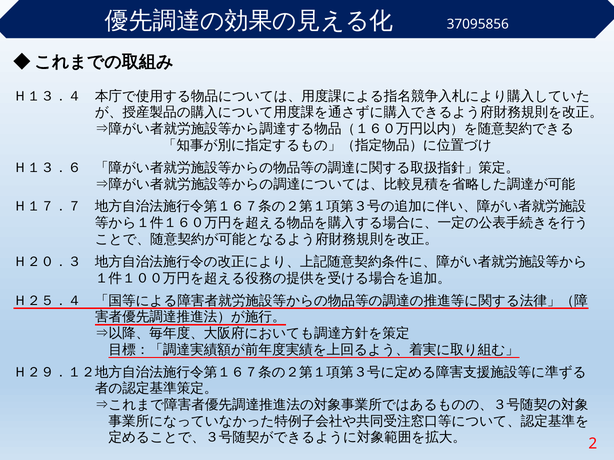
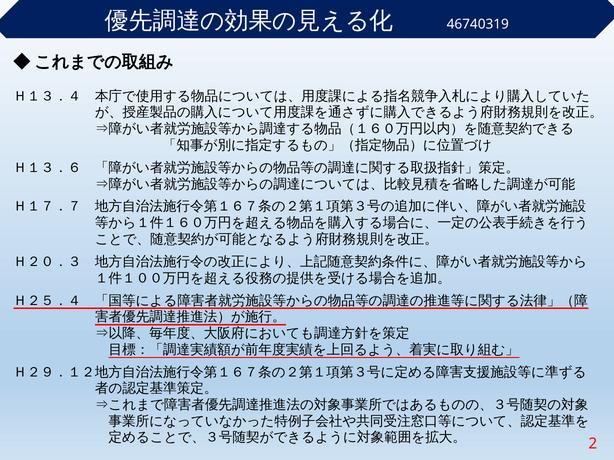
37095856: 37095856 -> 46740319
